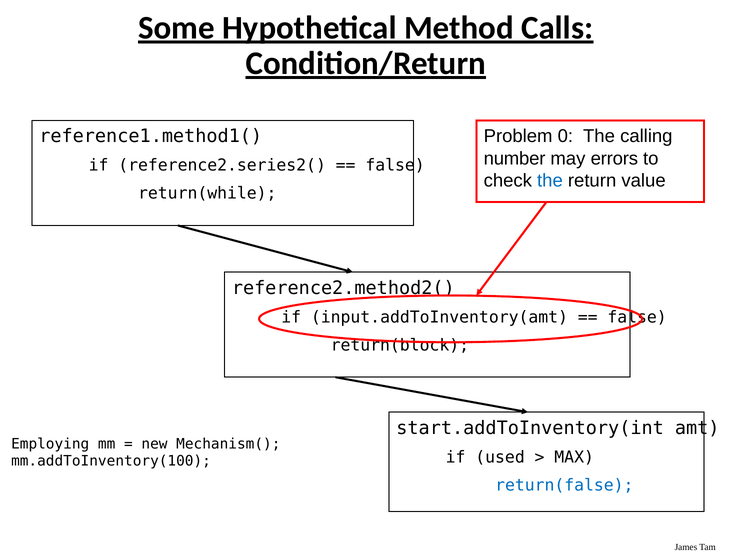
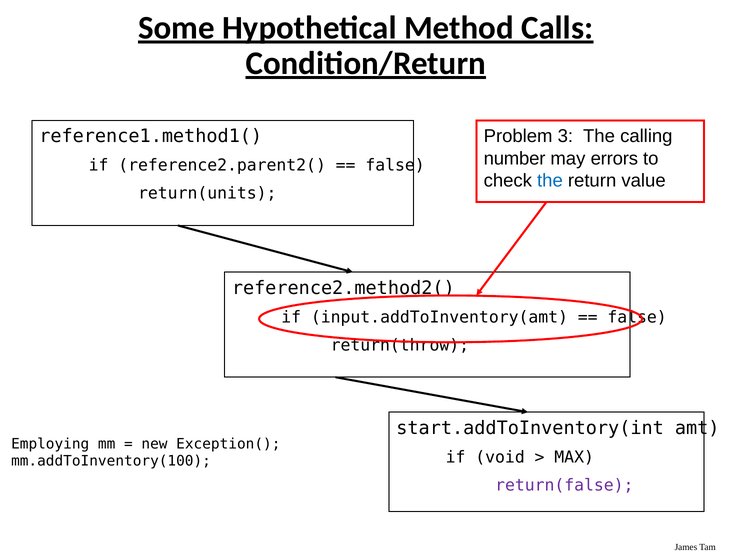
0: 0 -> 3
reference2.series2(: reference2.series2( -> reference2.parent2(
return(while: return(while -> return(units
return(block: return(block -> return(throw
Mechanism(: Mechanism( -> Exception(
used: used -> void
return(false colour: blue -> purple
